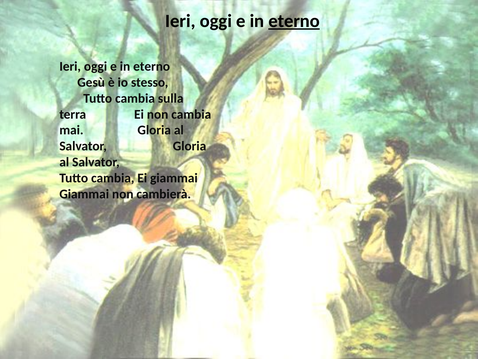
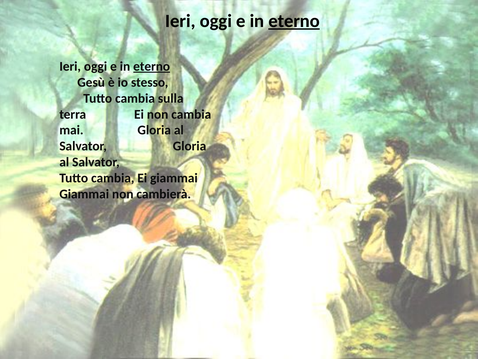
eterno at (152, 66) underline: none -> present
